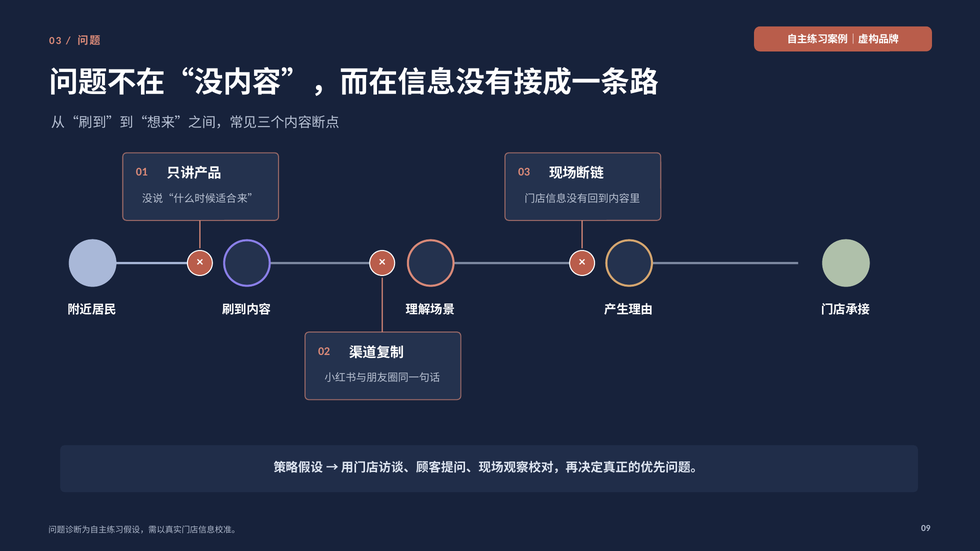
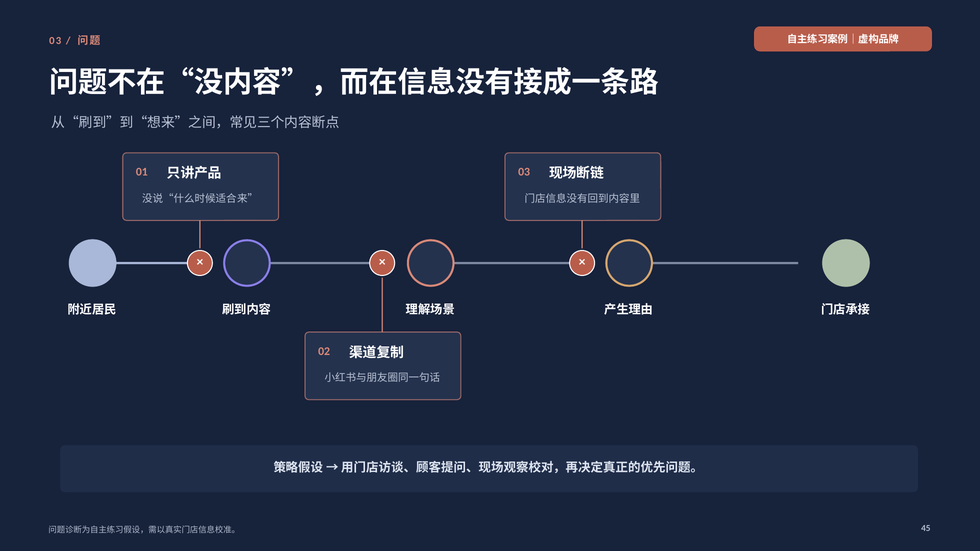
09: 09 -> 45
